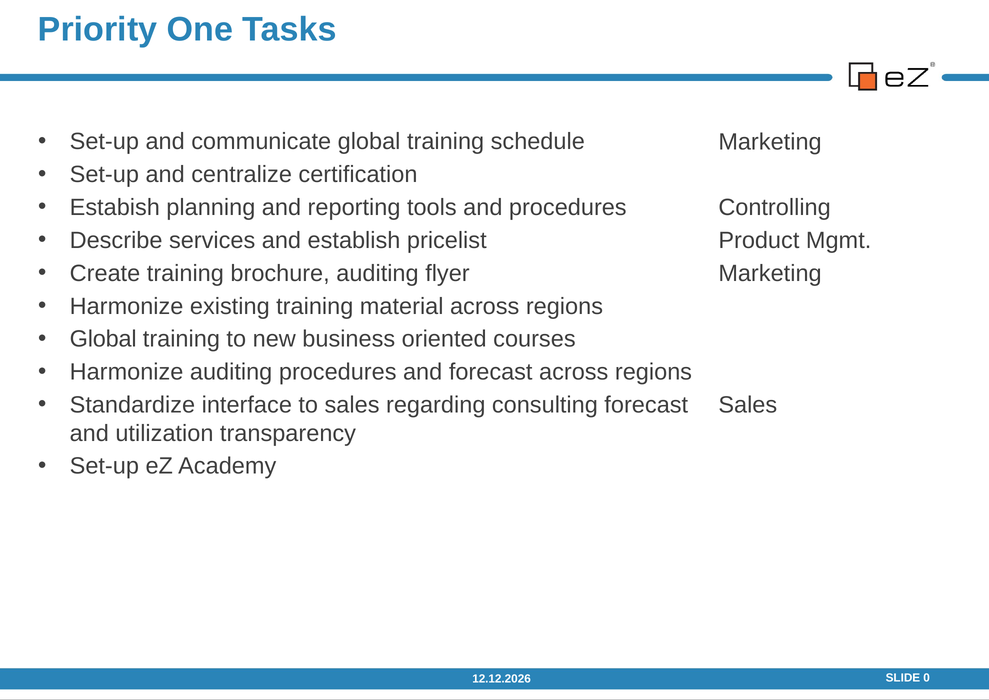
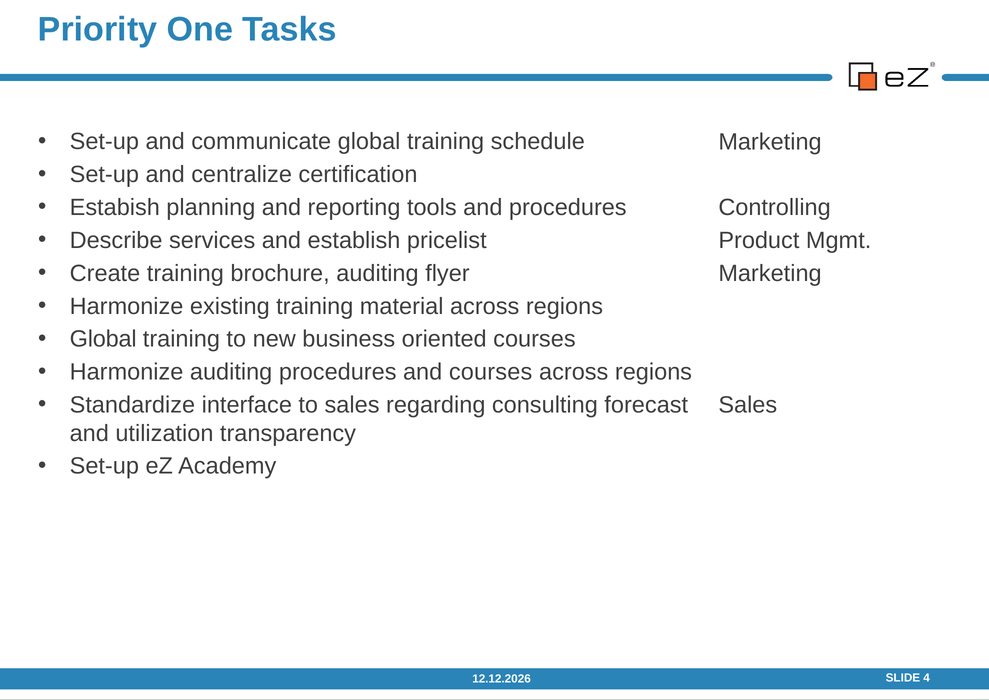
and forecast: forecast -> courses
0: 0 -> 4
